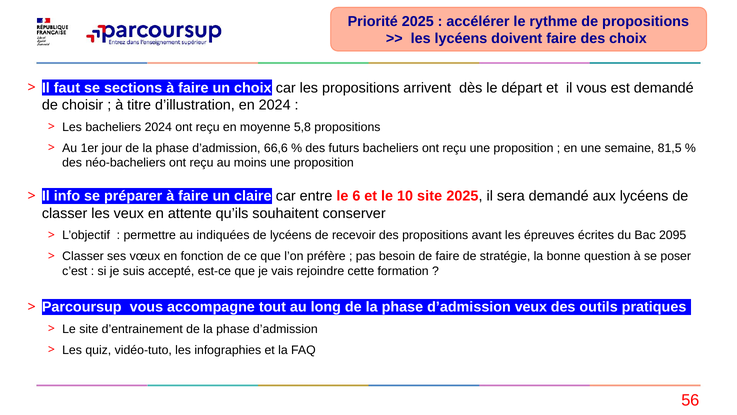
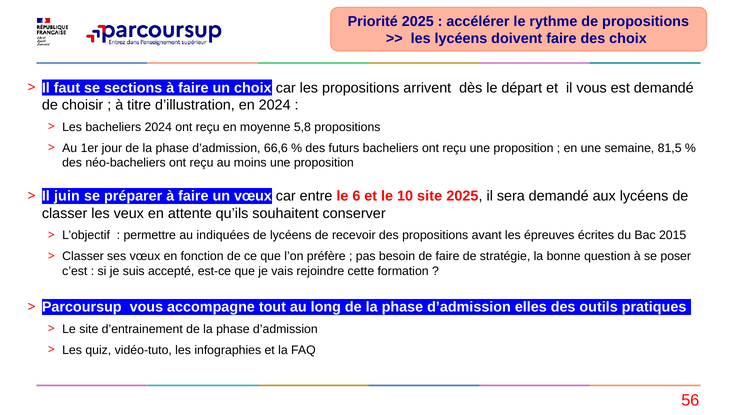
info: info -> juin
un claire: claire -> vœux
2095: 2095 -> 2015
d’admission veux: veux -> elles
